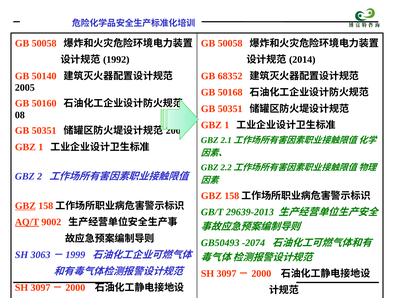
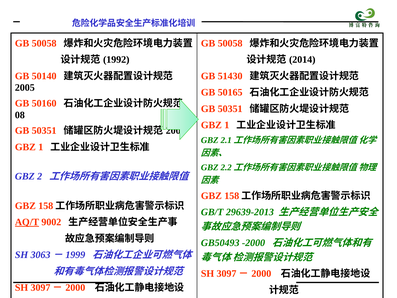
68352: 68352 -> 51430
50168: 50168 -> 50165
GBZ at (25, 206) underline: present -> none
-2074: -2074 -> -2000
